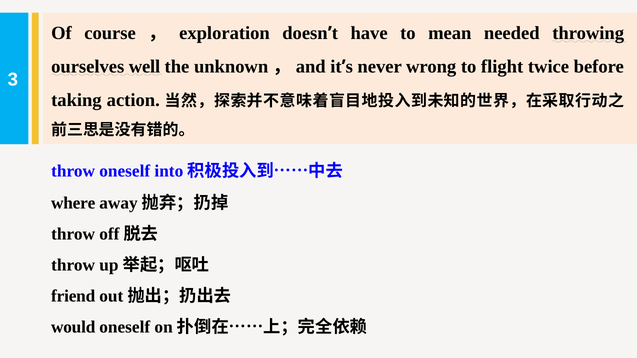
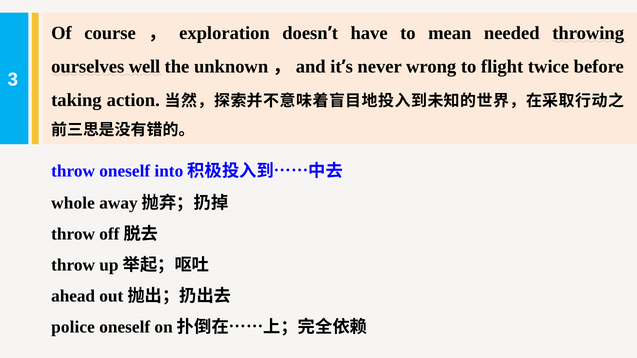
where: where -> whole
friend: friend -> ahead
would: would -> police
